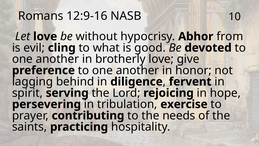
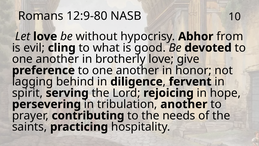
12:9-16: 12:9-16 -> 12:9-80
tribulation exercise: exercise -> another
